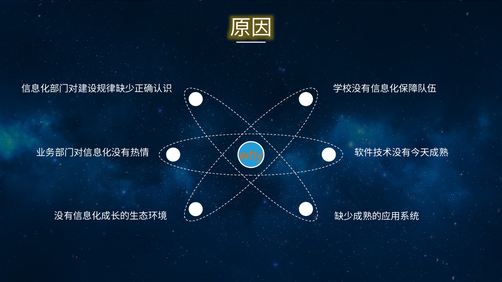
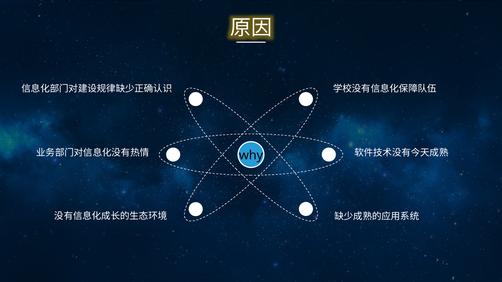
why colour: orange -> black
